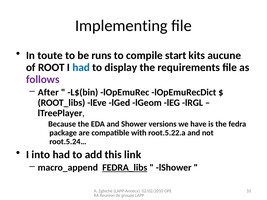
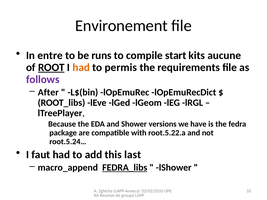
Implementing: Implementing -> Environement
toute: toute -> entre
ROOT underline: none -> present
had at (81, 68) colour: blue -> orange
display: display -> permis
into: into -> faut
link: link -> last
